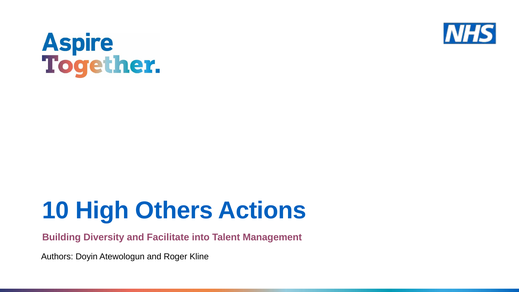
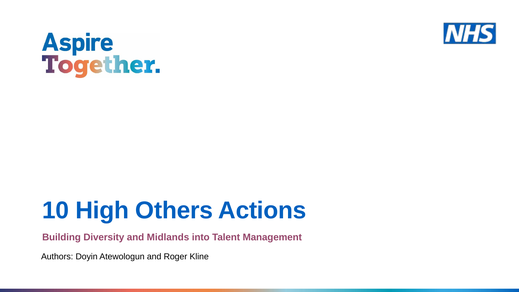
Facilitate: Facilitate -> Midlands
